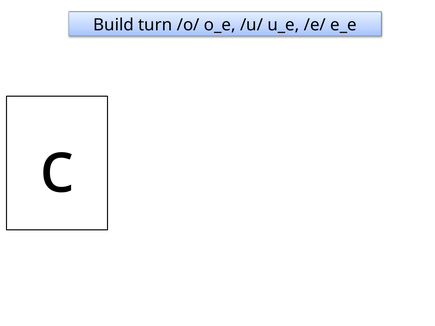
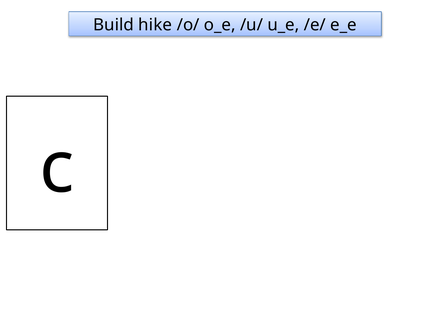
turn: turn -> hike
